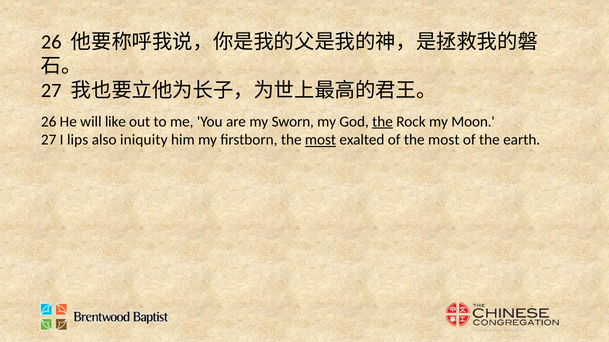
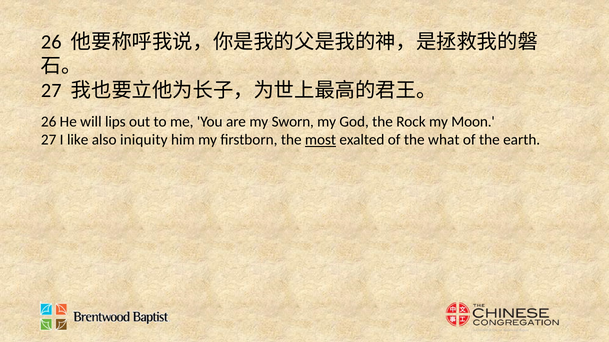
like: like -> lips
the at (383, 122) underline: present -> none
lips: lips -> like
of the most: most -> what
